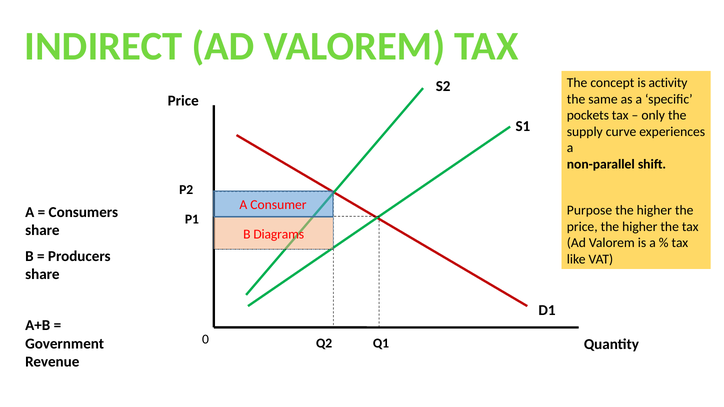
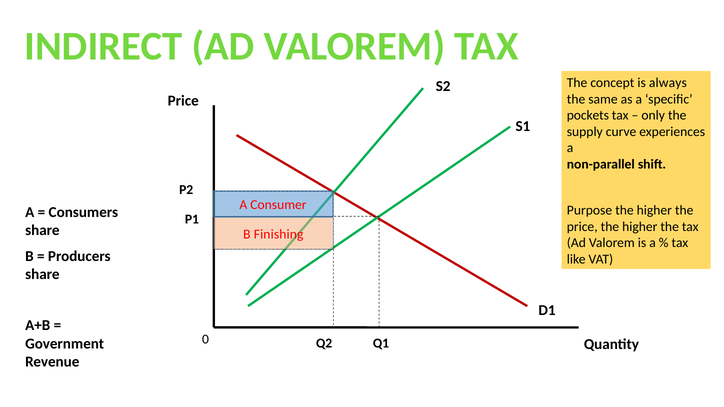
activity: activity -> always
Diagrams: Diagrams -> Finishing
